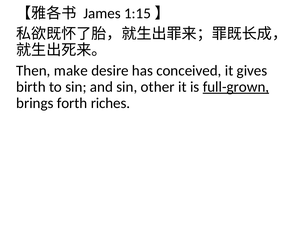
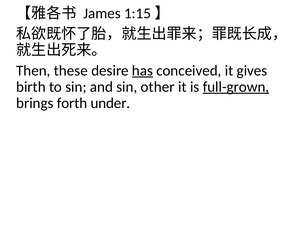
make: make -> these
has underline: none -> present
riches: riches -> under
